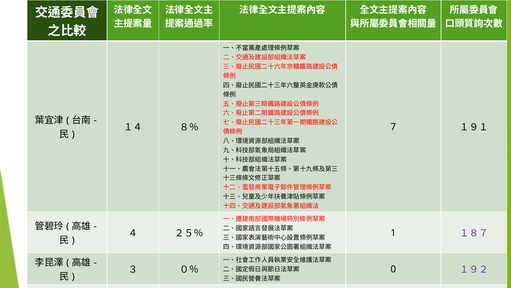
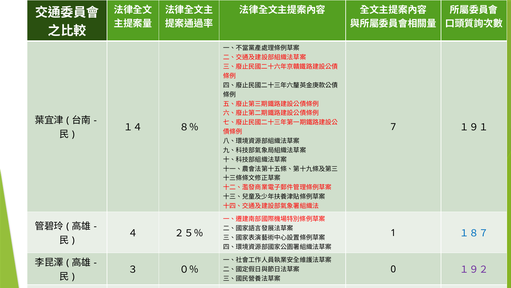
１８７ at (474, 233) colour: purple -> blue
